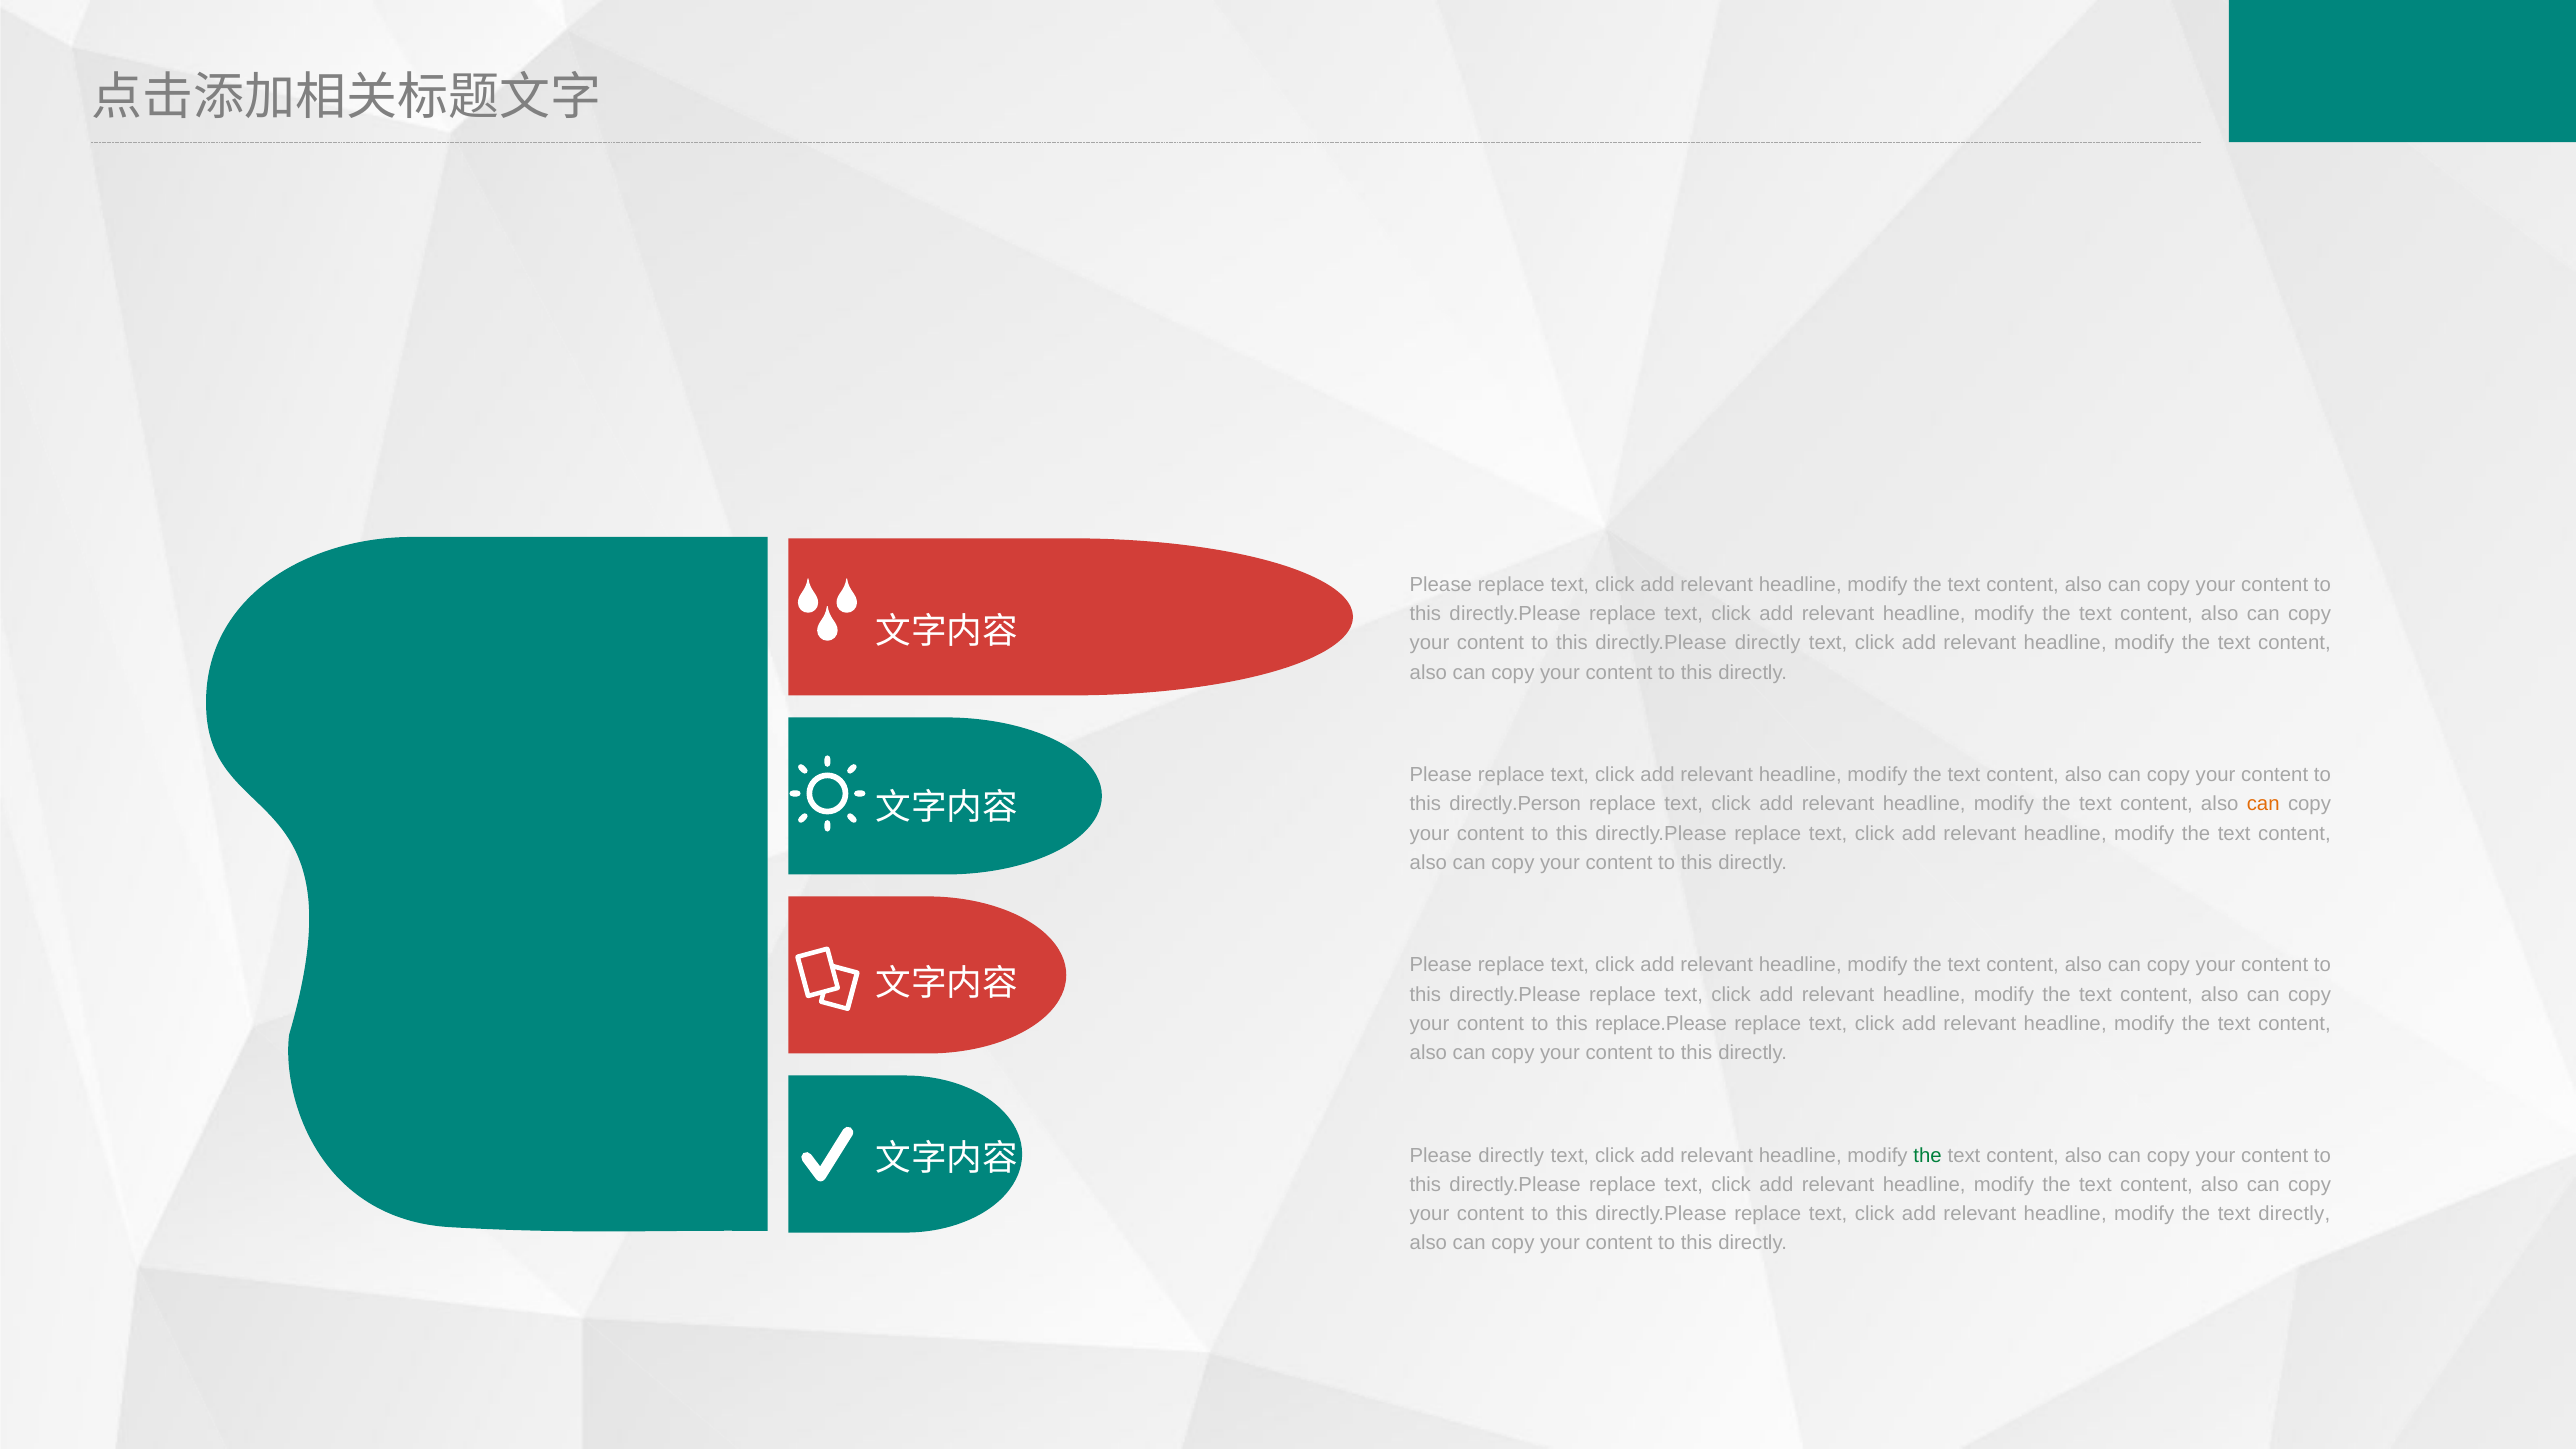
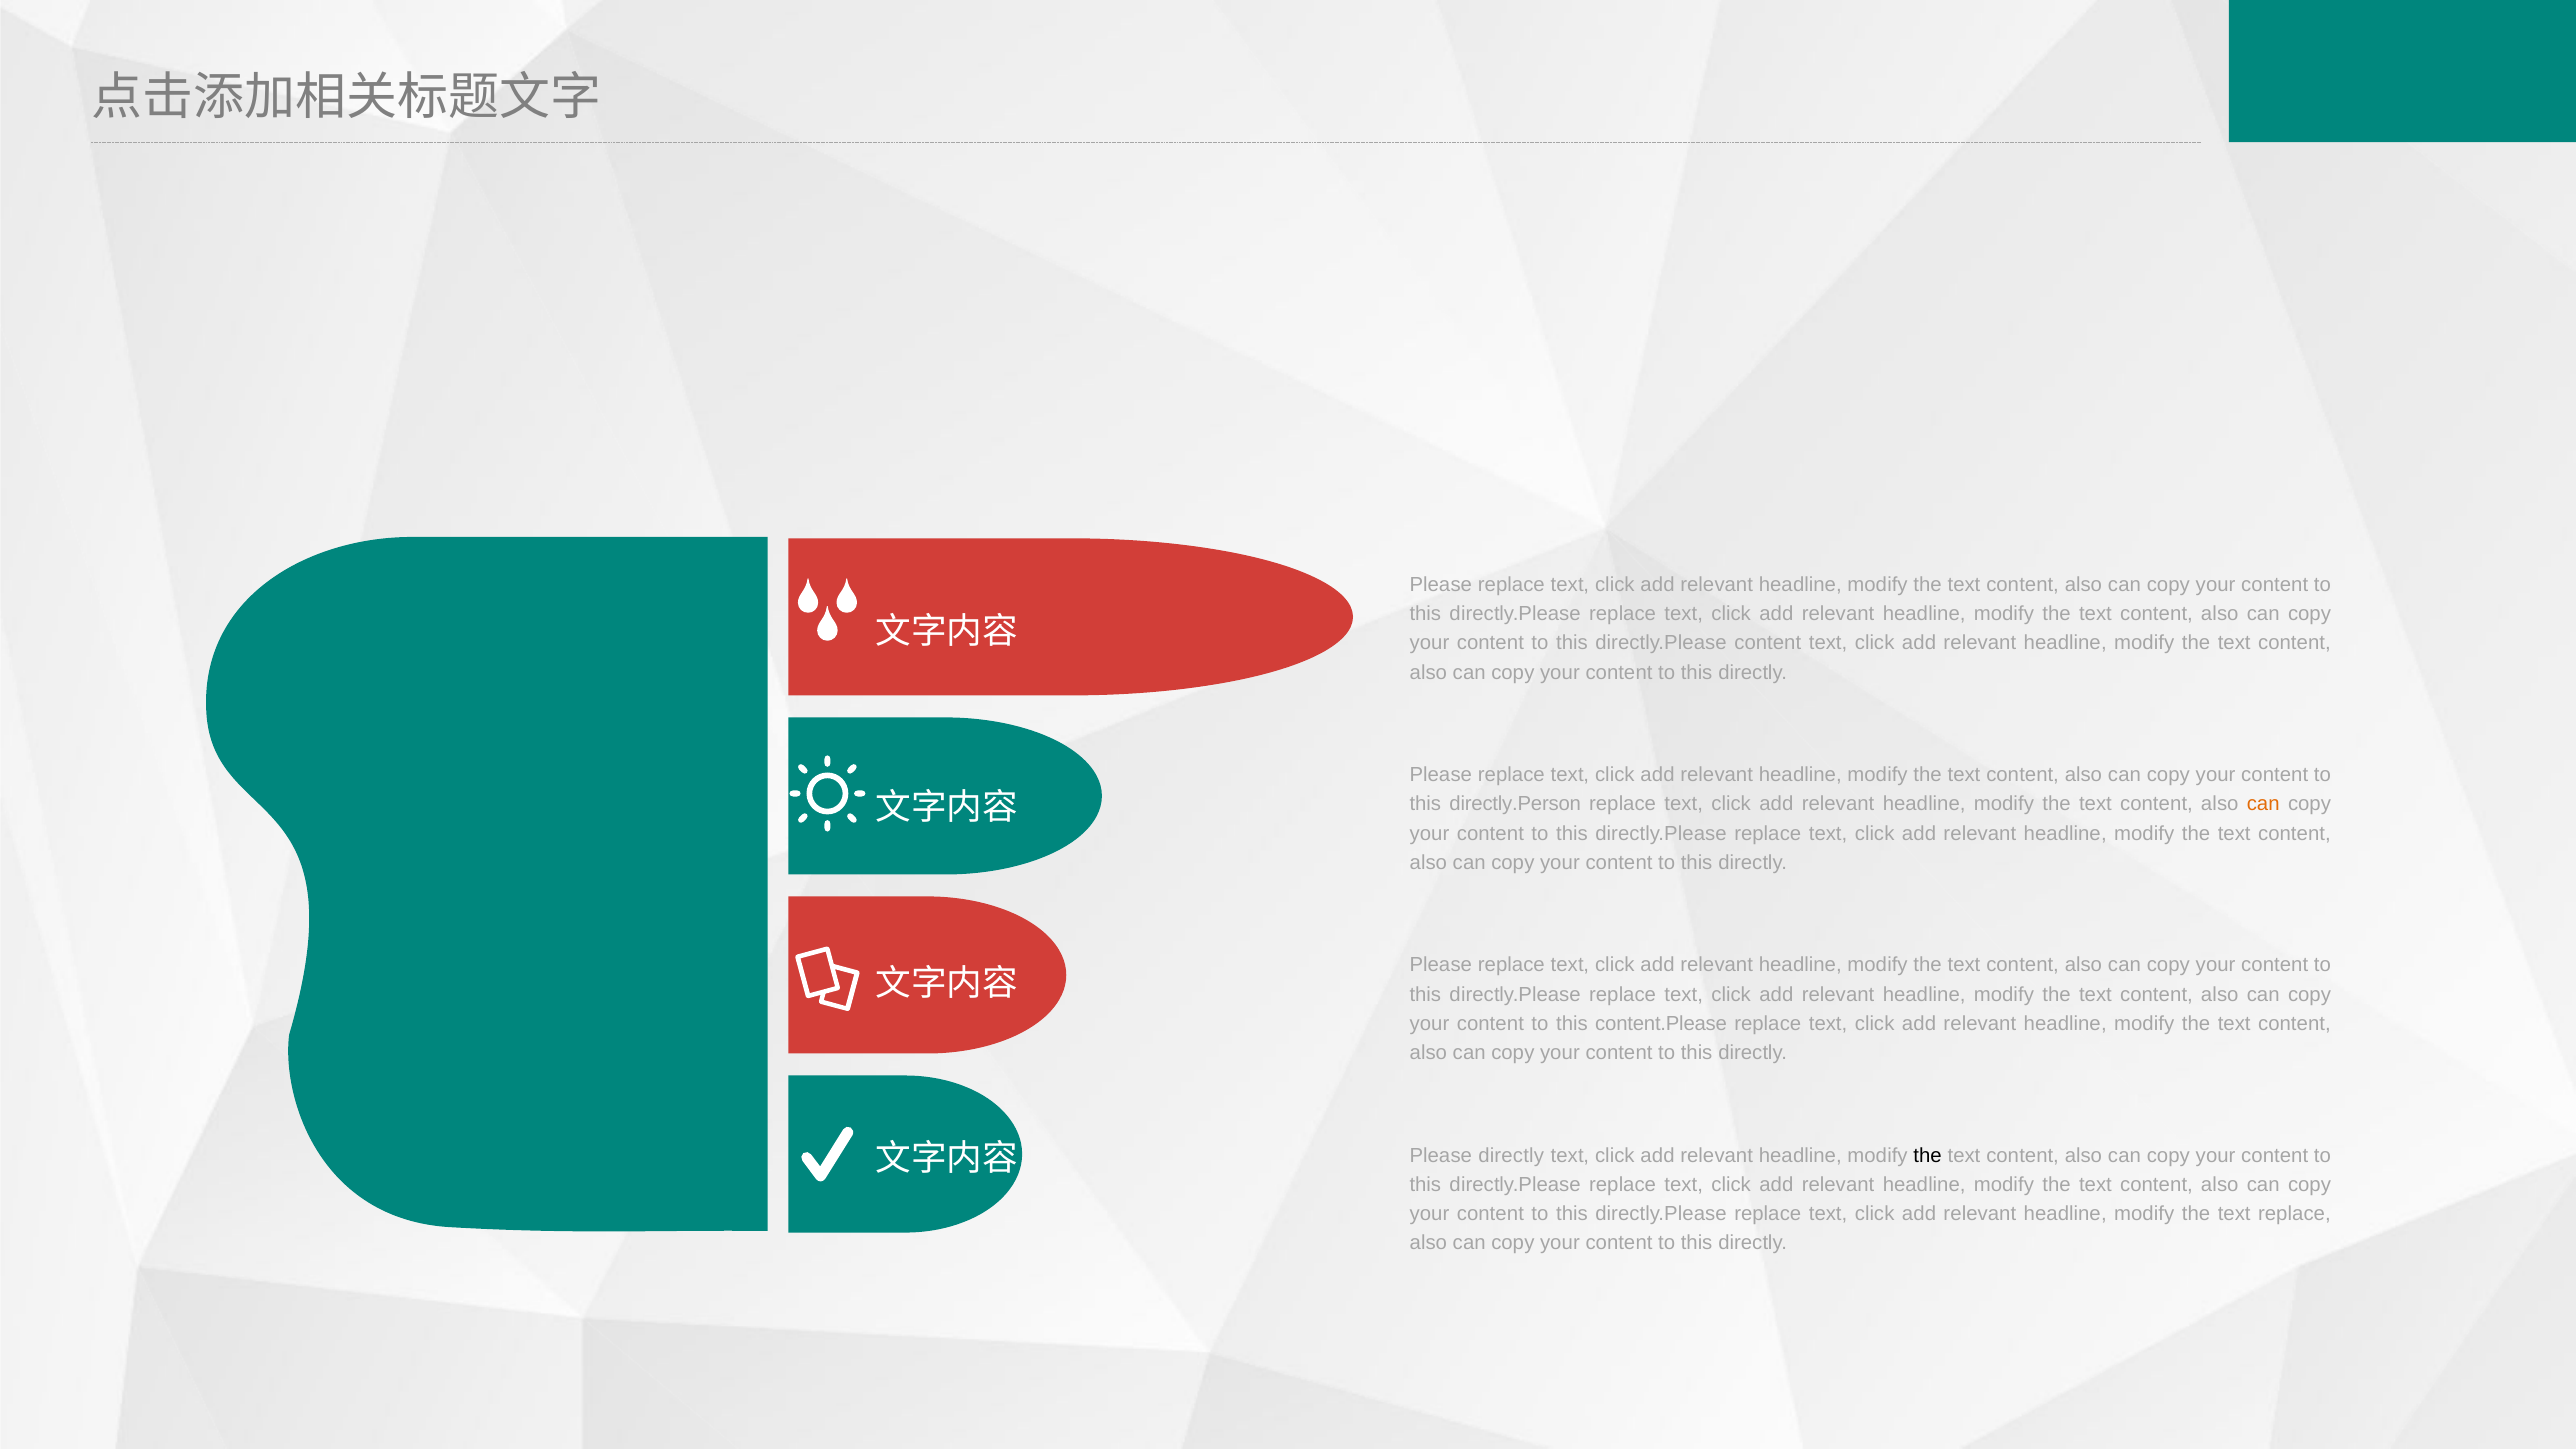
directly.Please directly: directly -> content
replace.Please: replace.Please -> content.Please
the at (1927, 1155) colour: green -> black
text directly: directly -> replace
